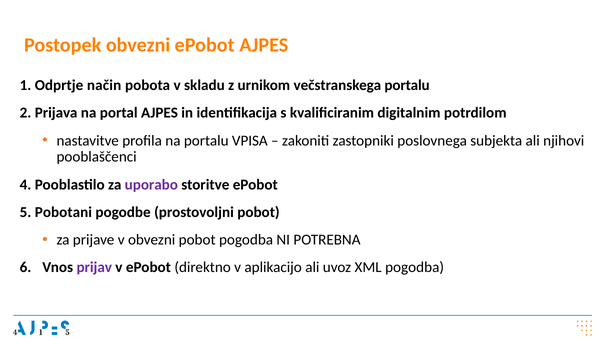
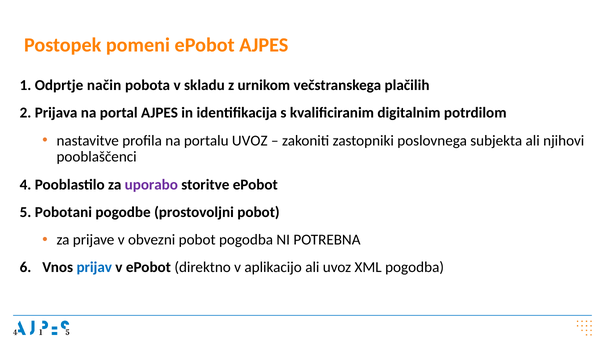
Postopek obvezni: obvezni -> pomeni
večstranskega portalu: portalu -> plačilih
portalu VPISA: VPISA -> UVOZ
prijav colour: purple -> blue
